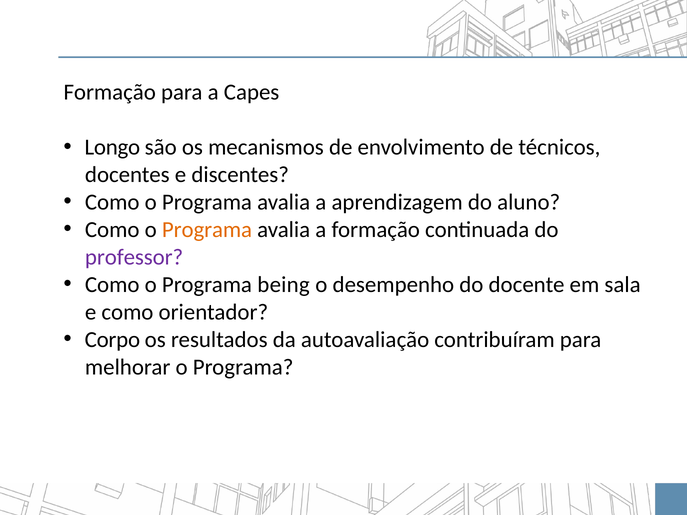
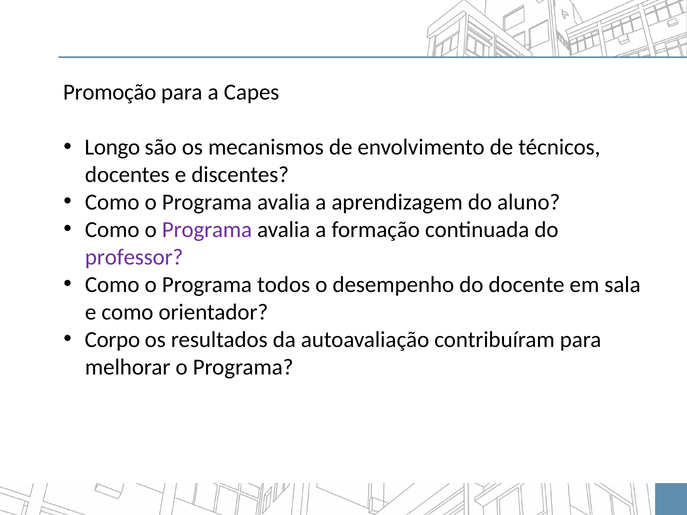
Formação at (110, 92): Formação -> Promoção
Programa at (207, 230) colour: orange -> purple
being: being -> todos
